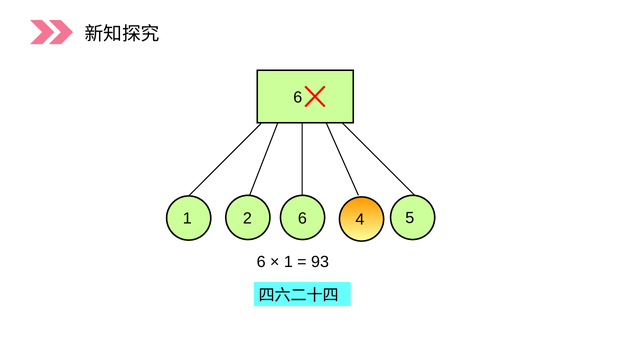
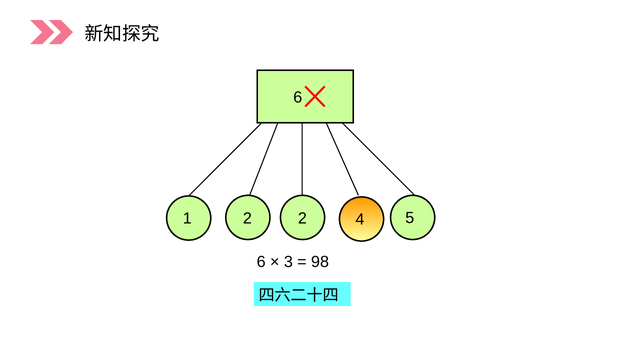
1 6: 6 -> 2
1 at (288, 262): 1 -> 3
93: 93 -> 98
